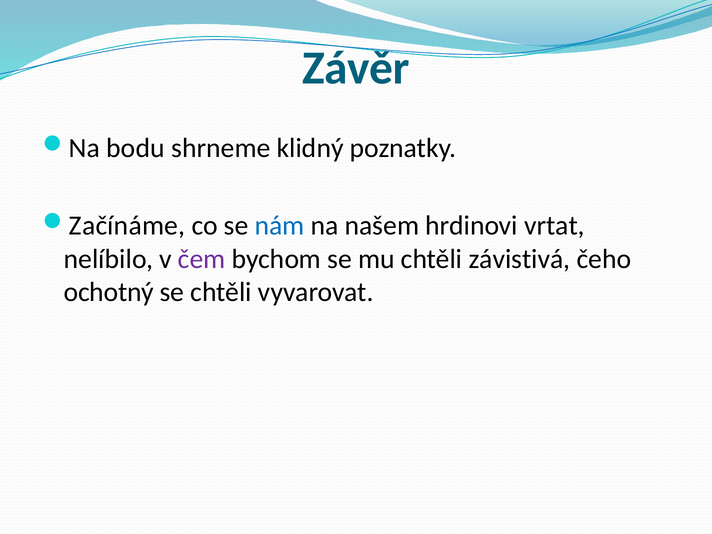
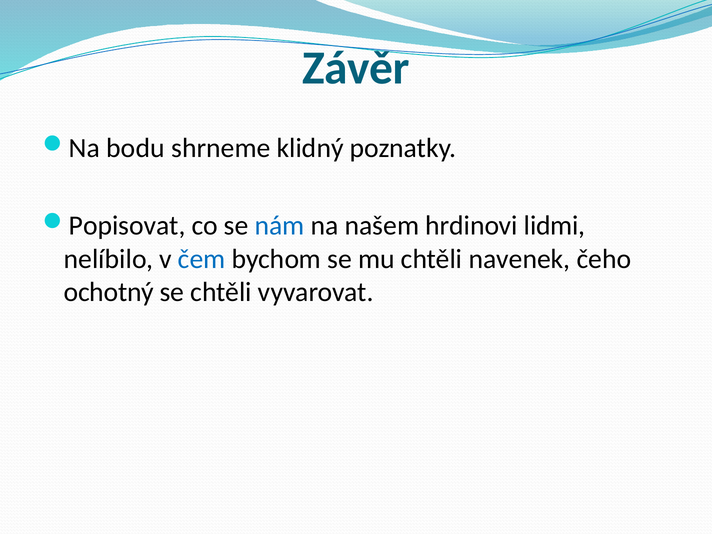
Začínáme: Začínáme -> Popisovat
vrtat: vrtat -> lidmi
čem colour: purple -> blue
závistivá: závistivá -> navenek
